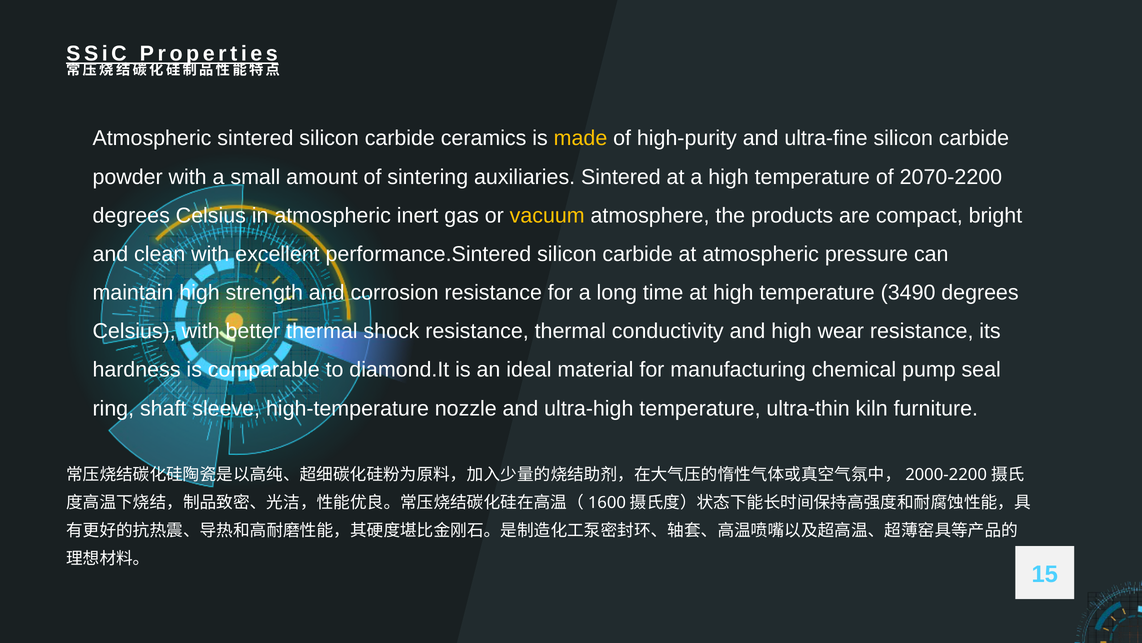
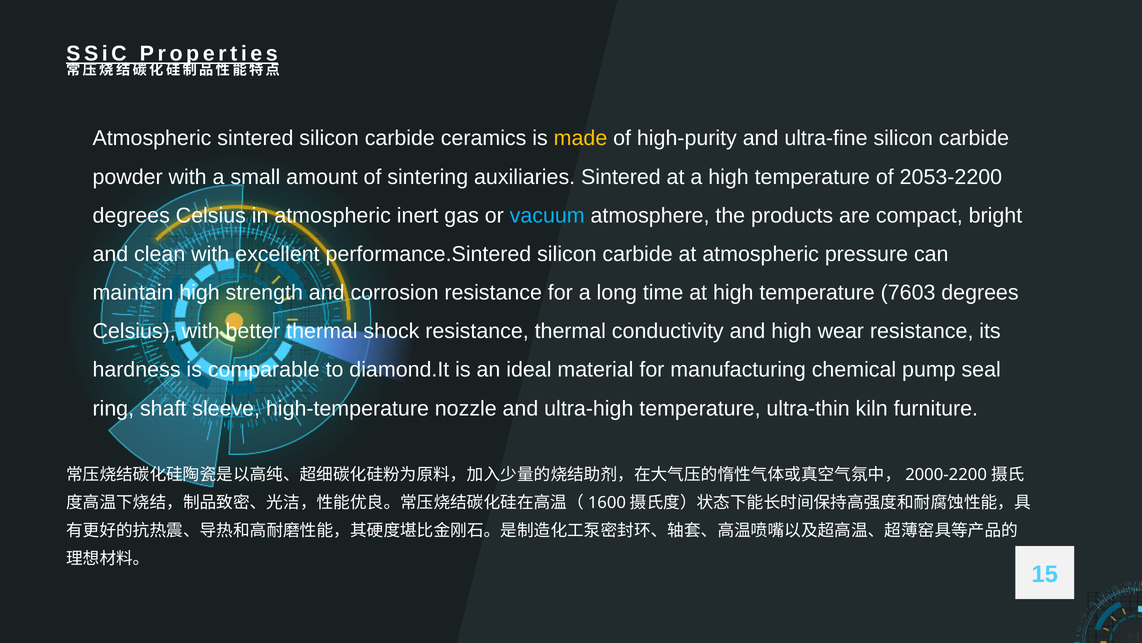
2070-2200: 2070-2200 -> 2053-2200
vacuum colour: yellow -> light blue
3490: 3490 -> 7603
